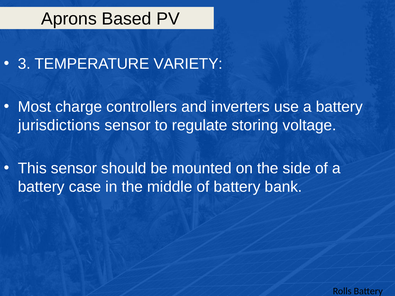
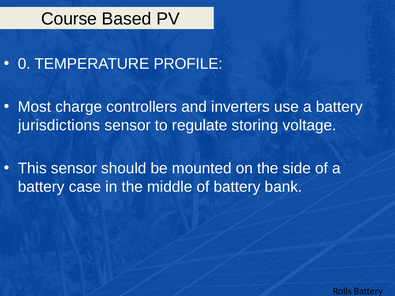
Aprons: Aprons -> Course
3: 3 -> 0
VARIETY: VARIETY -> PROFILE
